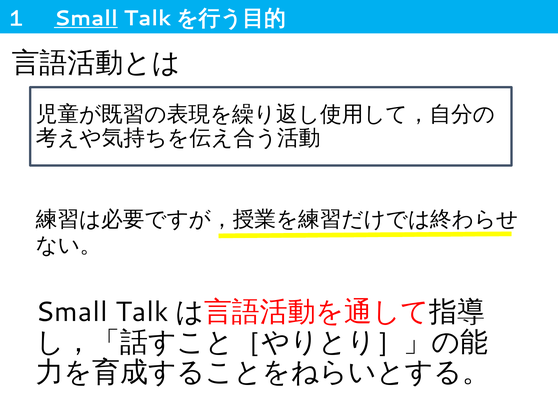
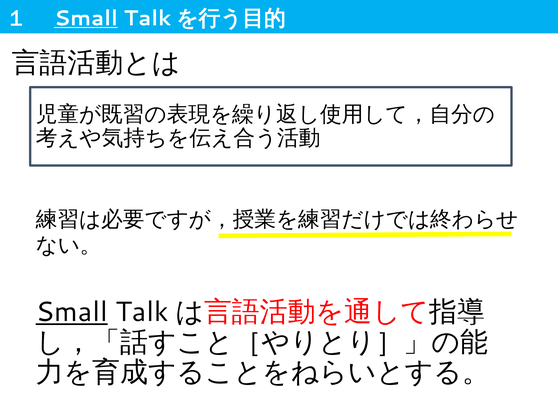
Small at (72, 313) underline: none -> present
